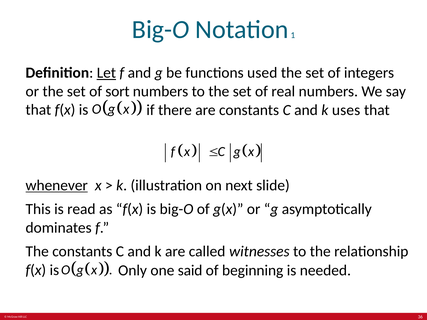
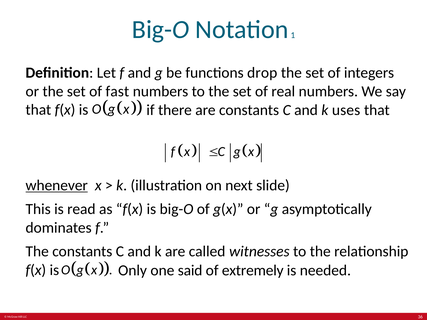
Let underline: present -> none
used: used -> drop
sort: sort -> fast
beginning: beginning -> extremely
